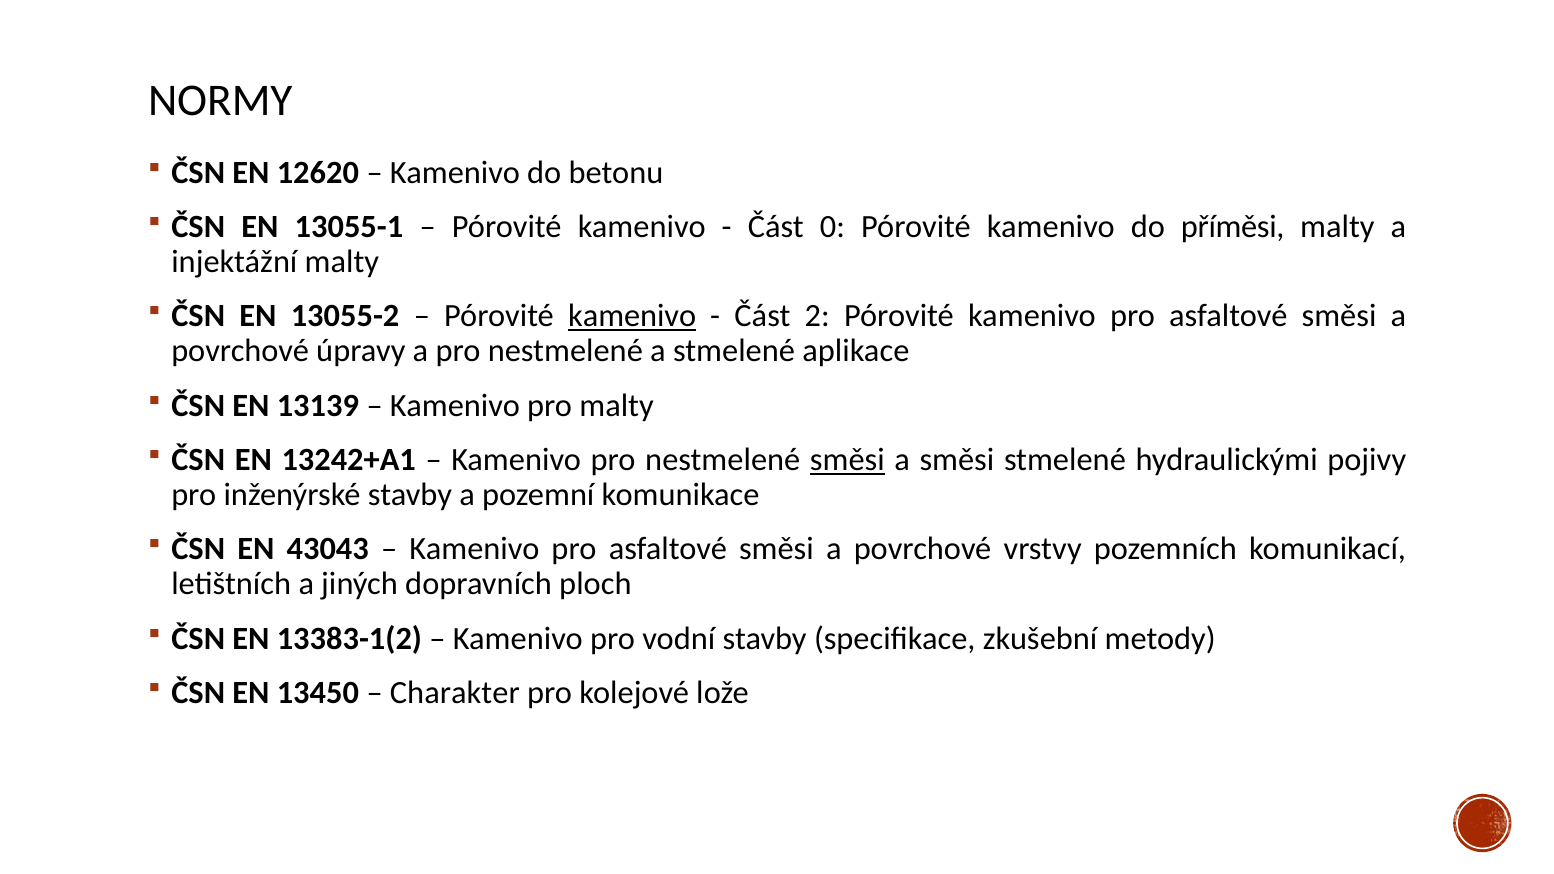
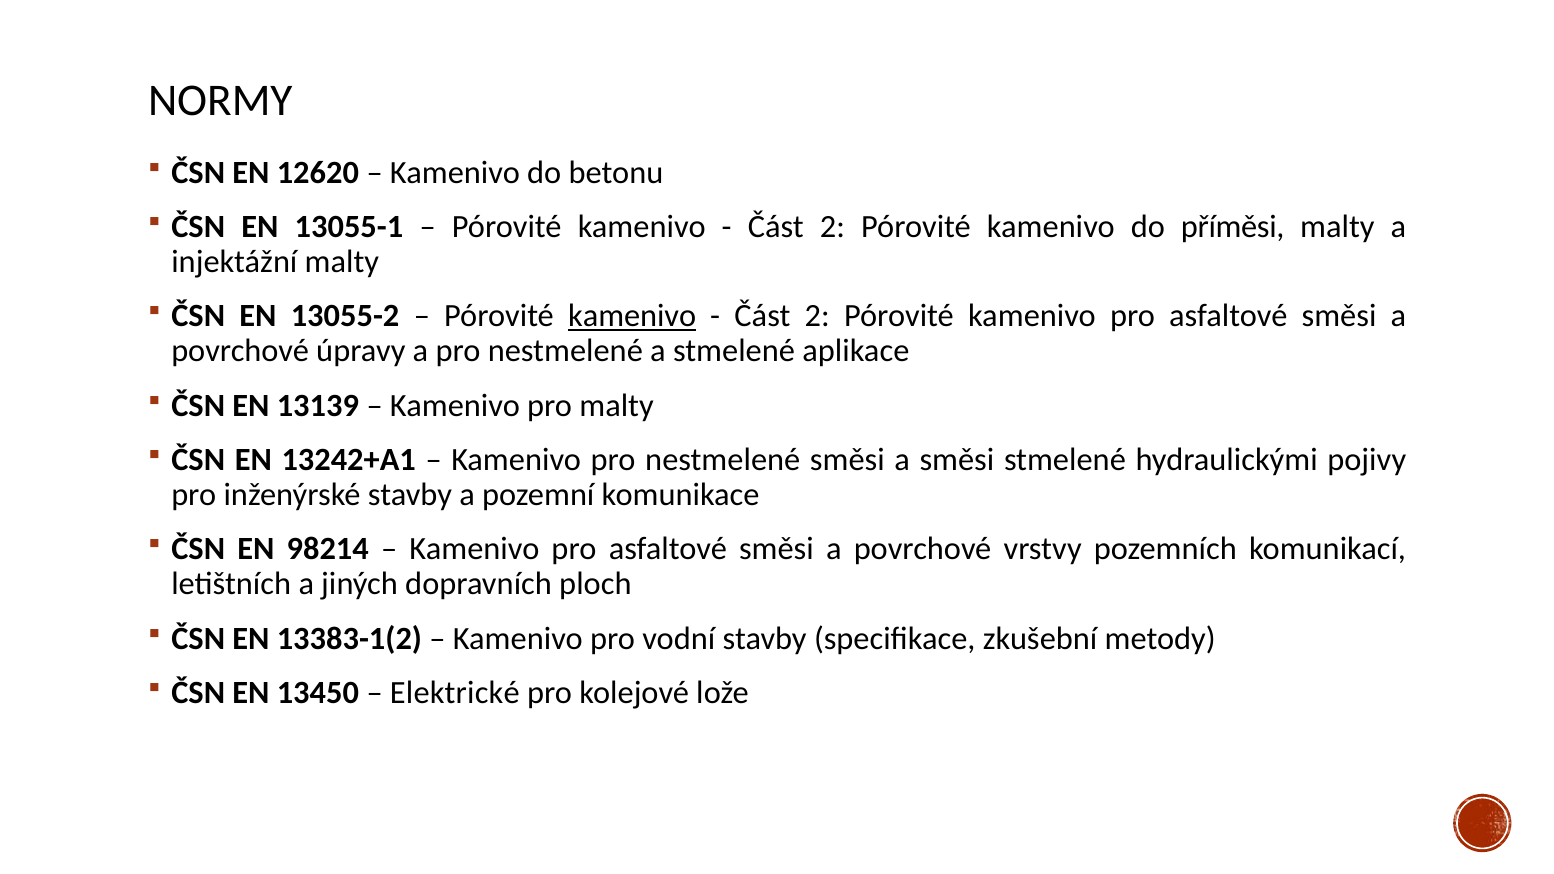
0 at (832, 227): 0 -> 2
směsi at (847, 460) underline: present -> none
43043: 43043 -> 98214
Charakter: Charakter -> Elektrické
